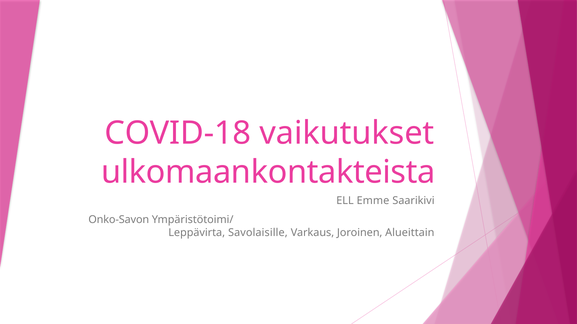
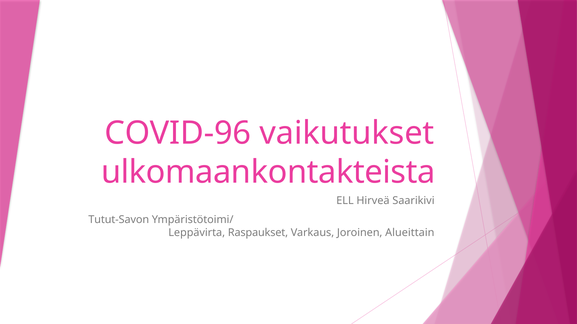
COVID-18: COVID-18 -> COVID-96
Emme: Emme -> Hirveä
Onko-Savon: Onko-Savon -> Tutut-Savon
Savolaisille: Savolaisille -> Raspaukset
